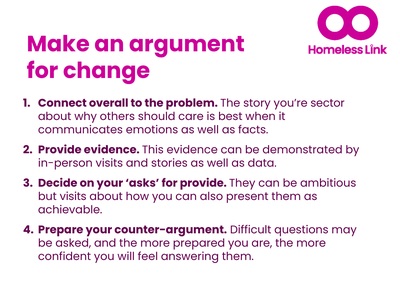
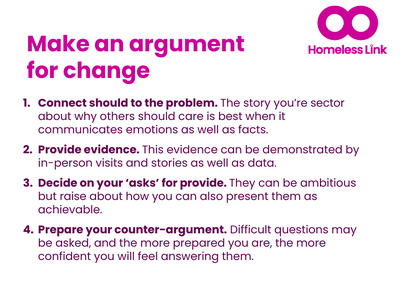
Connect overall: overall -> should
but visits: visits -> raise
